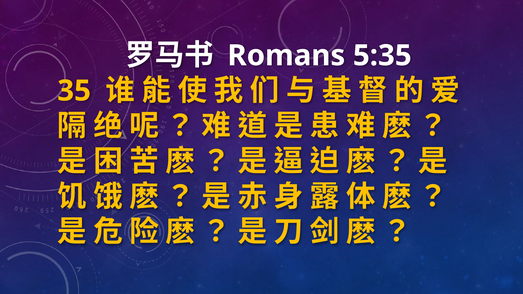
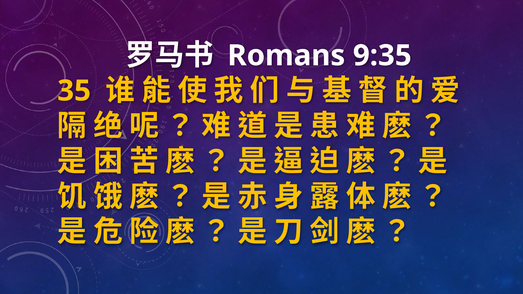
5:35: 5:35 -> 9:35
